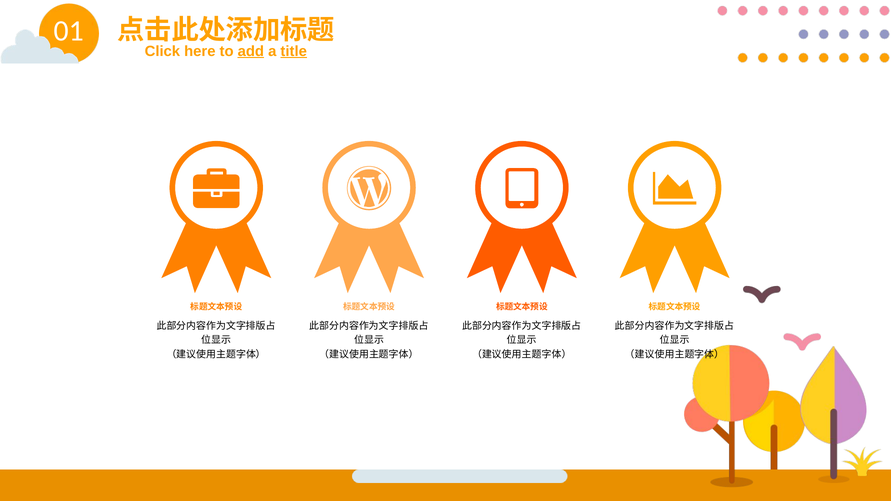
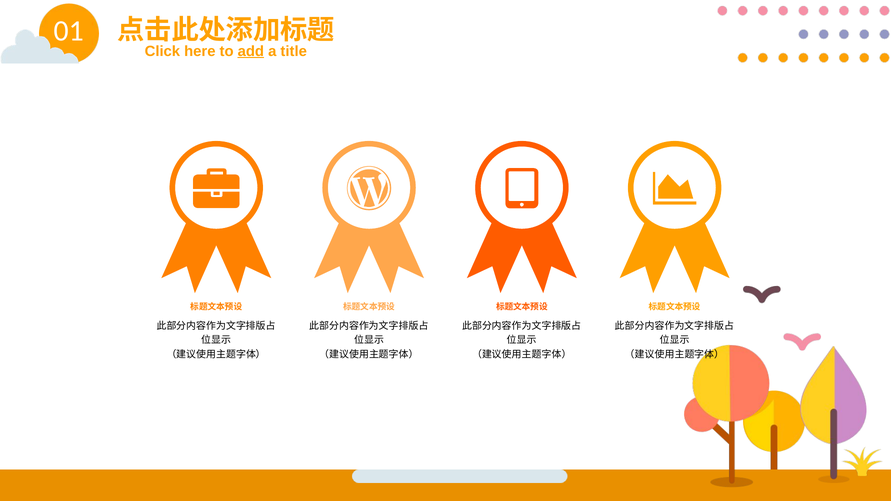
title underline: present -> none
